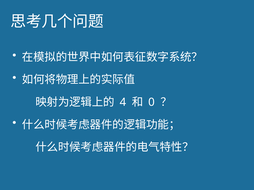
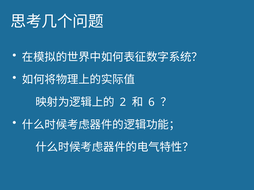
4: 4 -> 2
0: 0 -> 6
